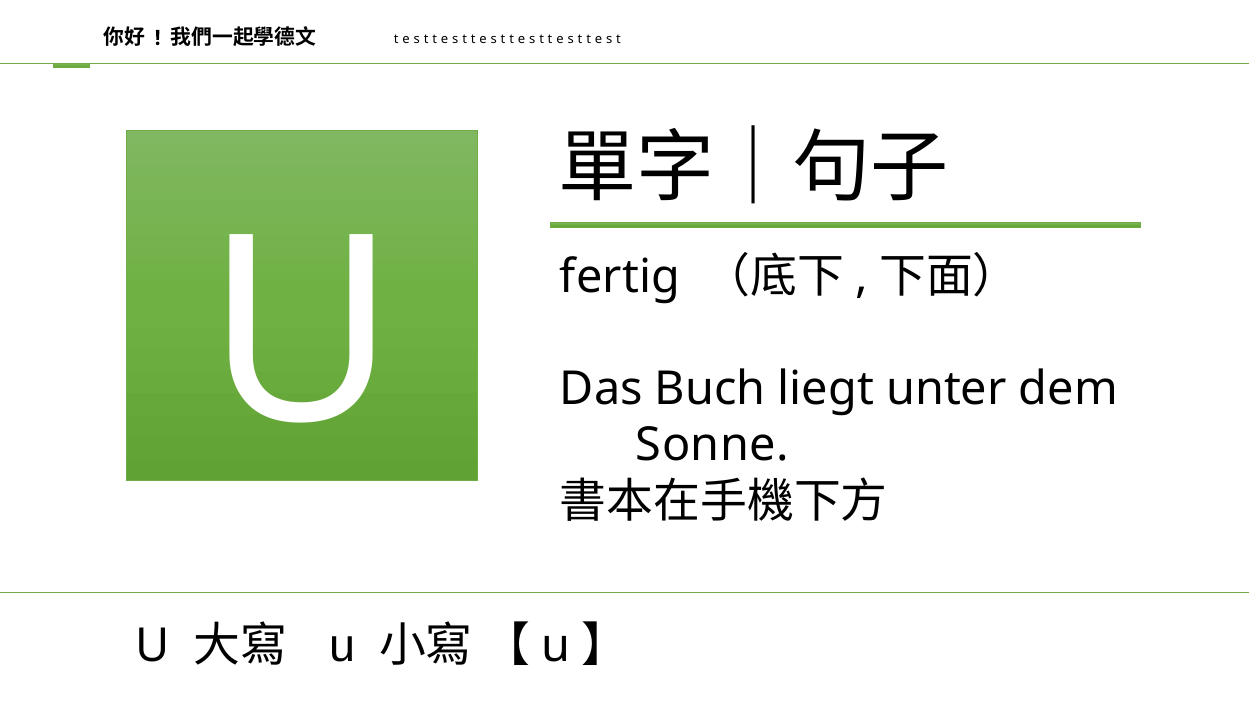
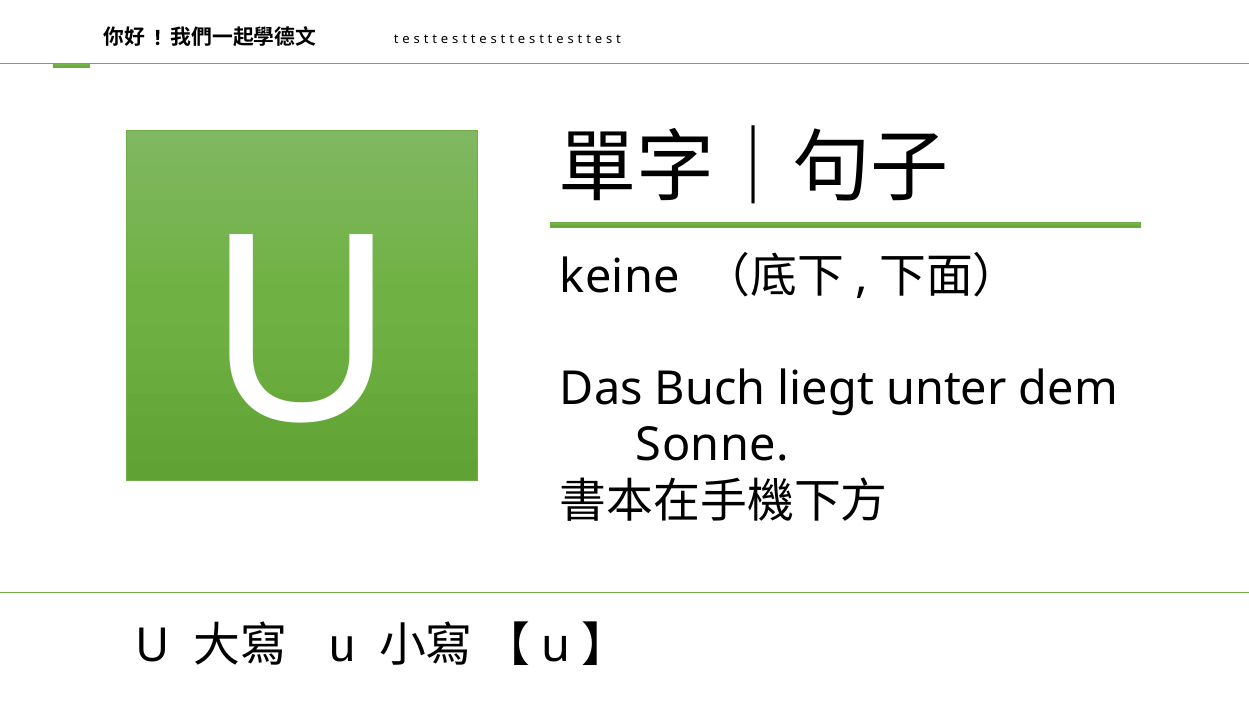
fertig: fertig -> keine
